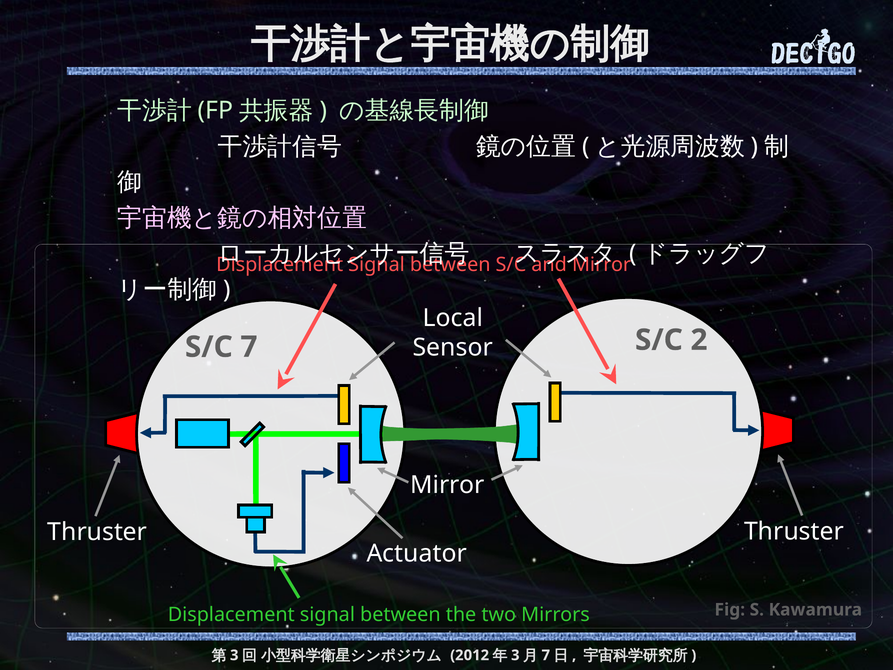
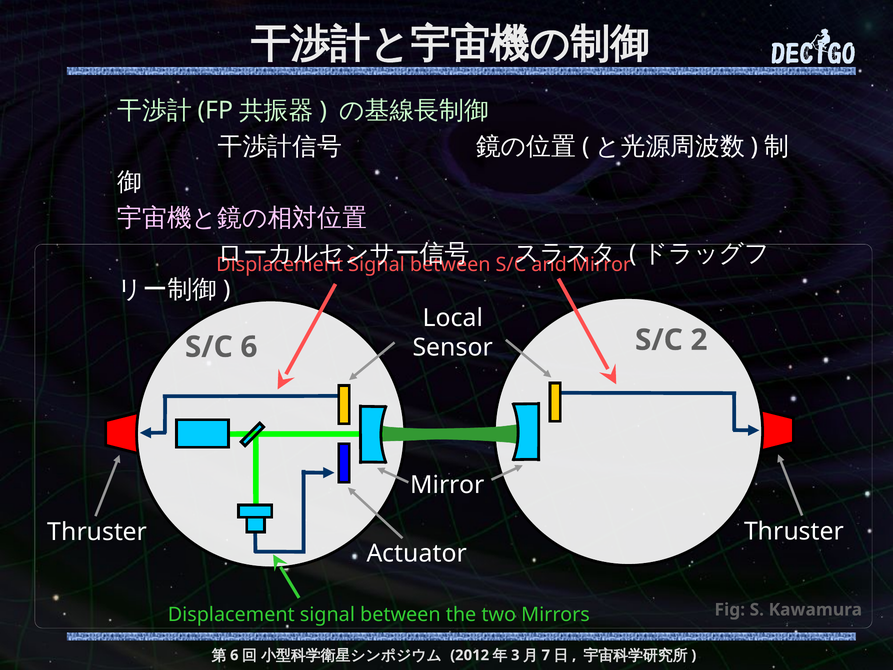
S/C 7: 7 -> 6
3 at (234, 655): 3 -> 6
